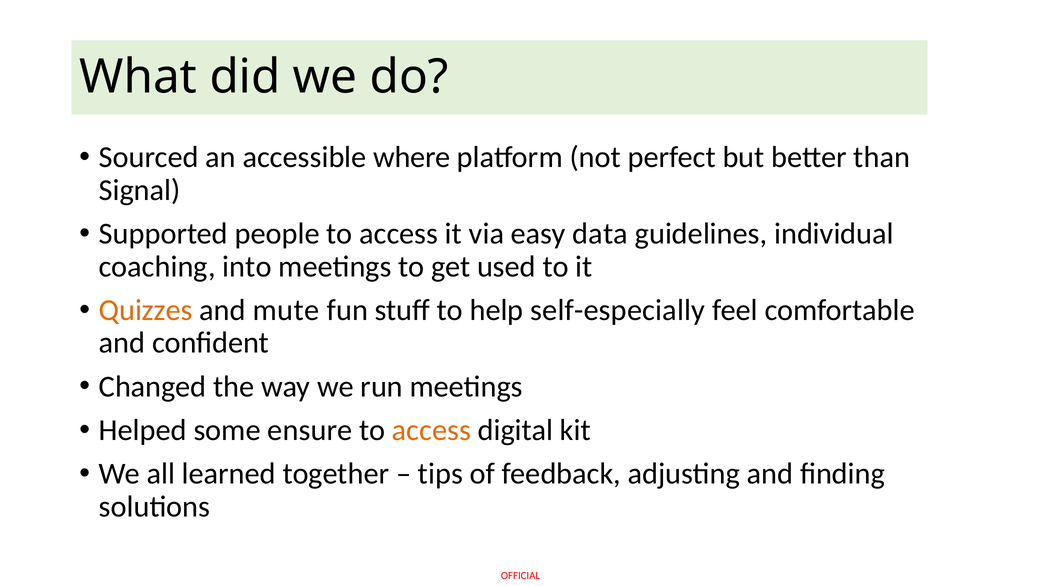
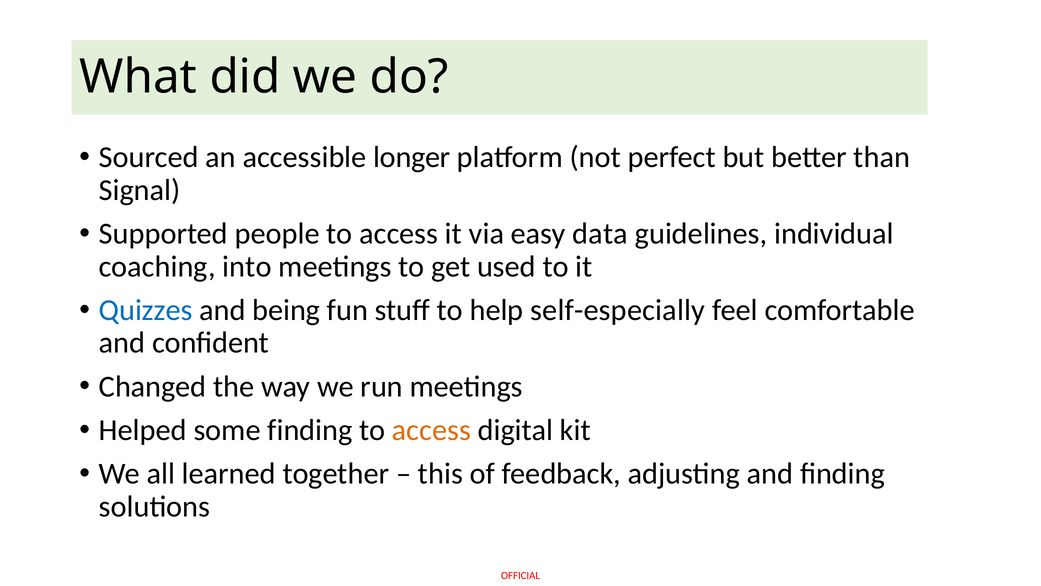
where: where -> longer
Quizzes colour: orange -> blue
mute: mute -> being
some ensure: ensure -> finding
tips: tips -> this
